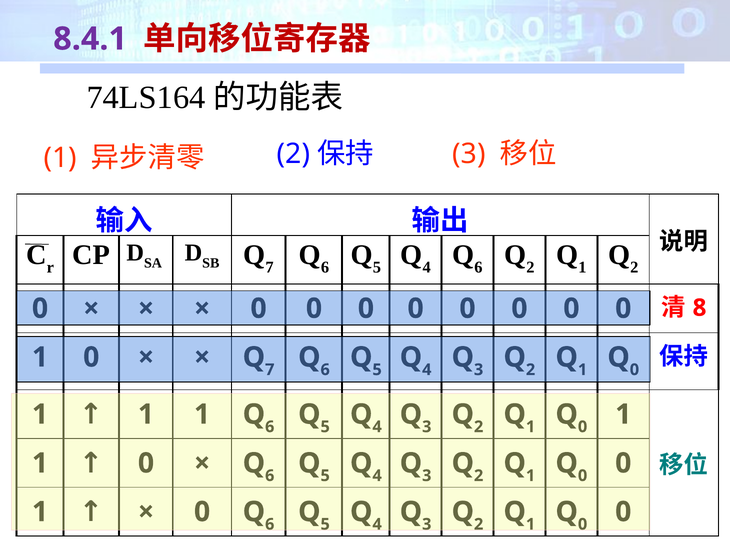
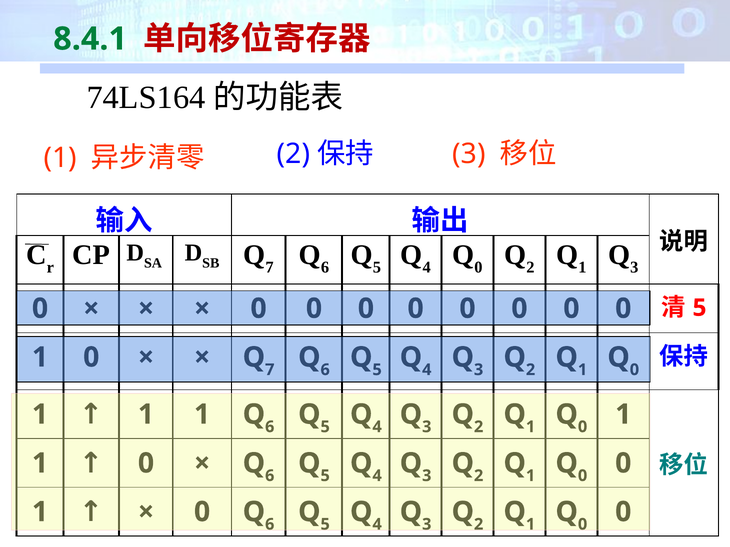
8.4.1 colour: purple -> green
6 at (478, 268): 6 -> 0
2 at (634, 268): 2 -> 3
8 at (700, 308): 8 -> 5
